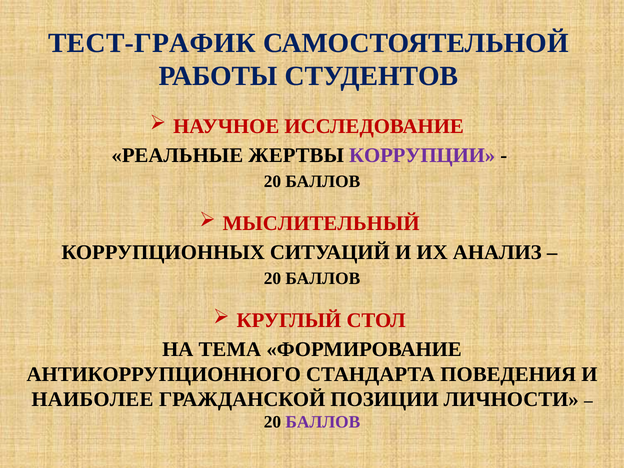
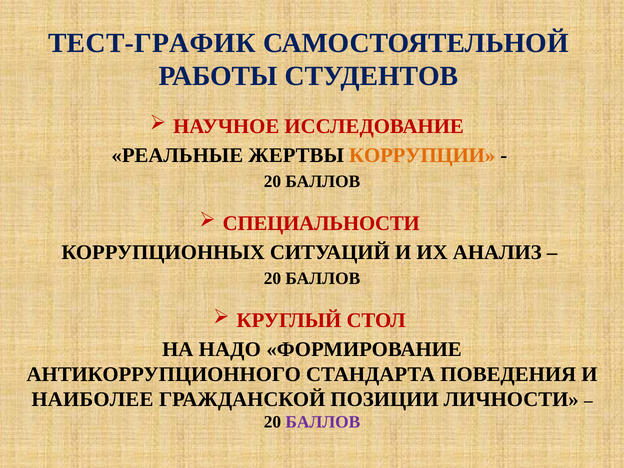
КОРРУПЦИИ colour: purple -> orange
МЫСЛИТЕЛЬНЫЙ: МЫСЛИТЕЛЬНЫЙ -> СПЕЦИАЛЬНОСТИ
ТЕМА: ТЕМА -> НАДО
